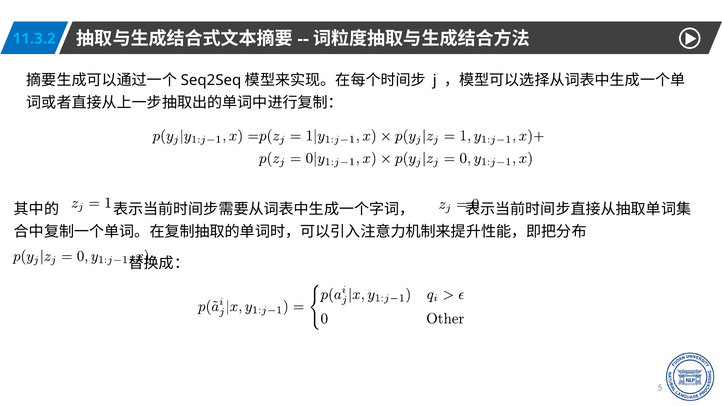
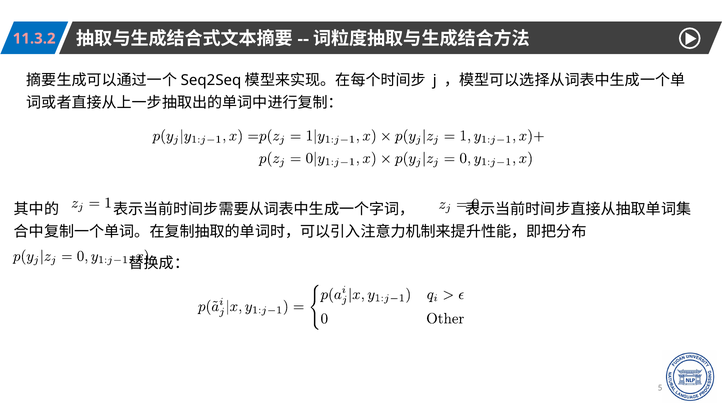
11.3.2 colour: light blue -> pink
